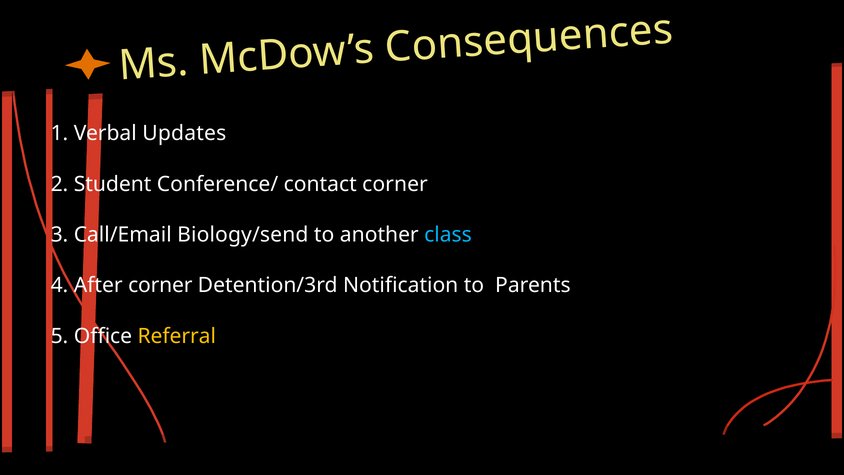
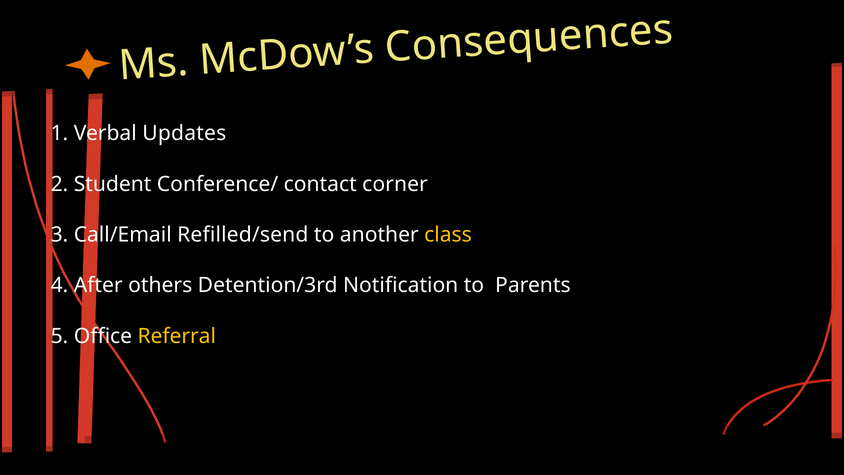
Biology/send: Biology/send -> Refilled/send
class colour: light blue -> yellow
After corner: corner -> others
